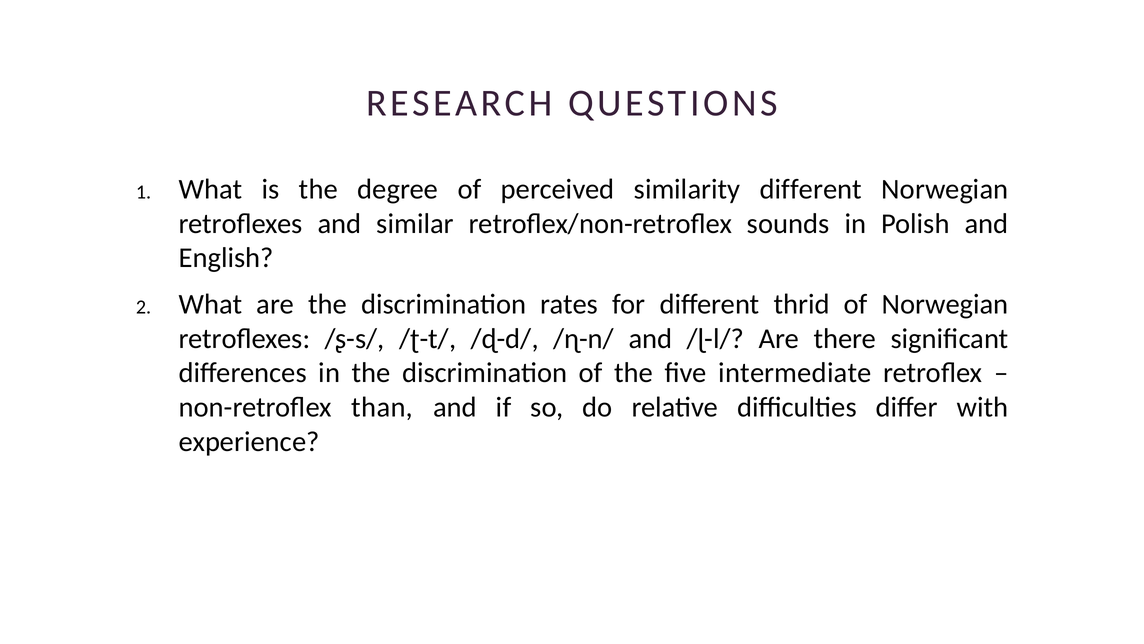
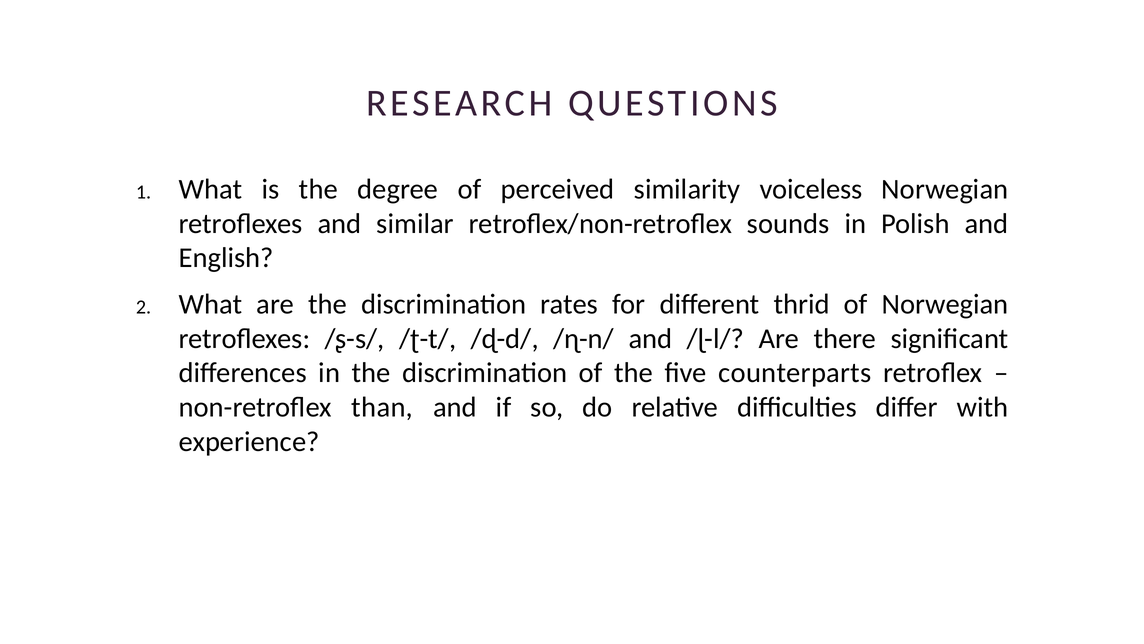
similarity different: different -> voiceless
intermediate: intermediate -> counterparts
